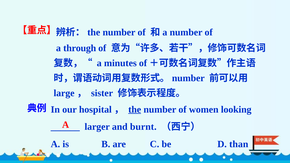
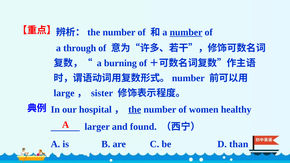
number at (186, 32) underline: none -> present
minutes: minutes -> burning
looking: looking -> healthy
burnt: burnt -> found
